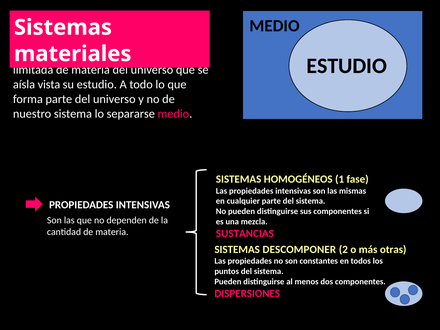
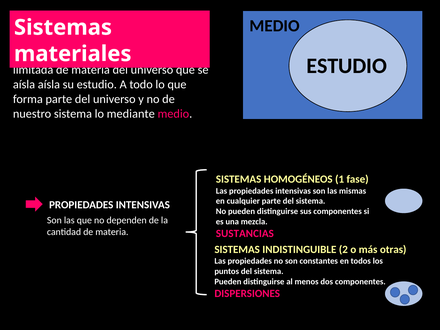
aísla vista: vista -> aísla
separarse: separarse -> mediante
DESCOMPONER: DESCOMPONER -> INDISTINGUIBLE
